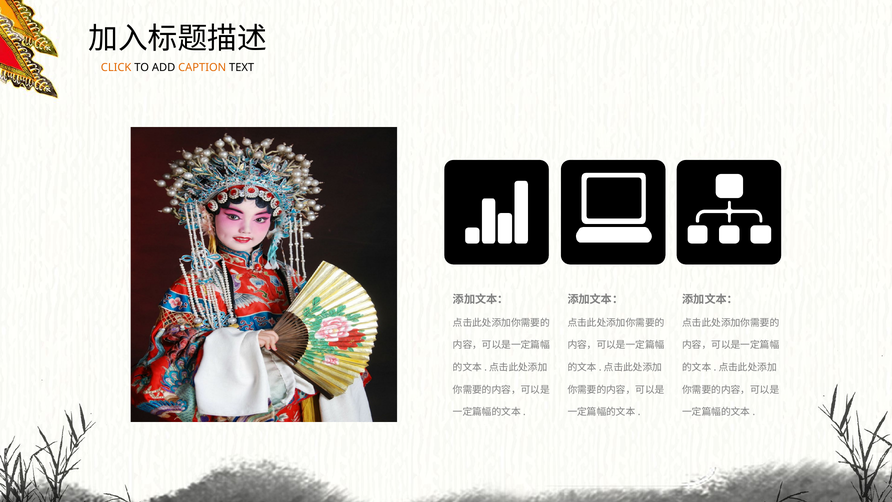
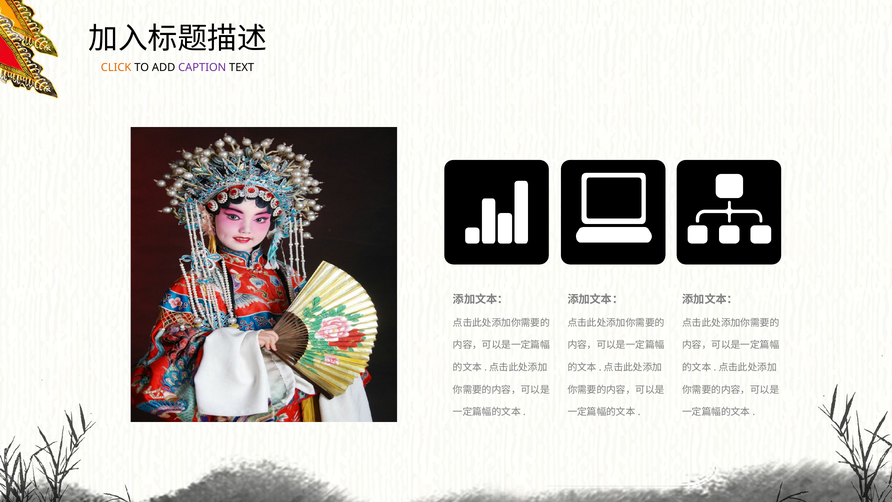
CAPTION colour: orange -> purple
